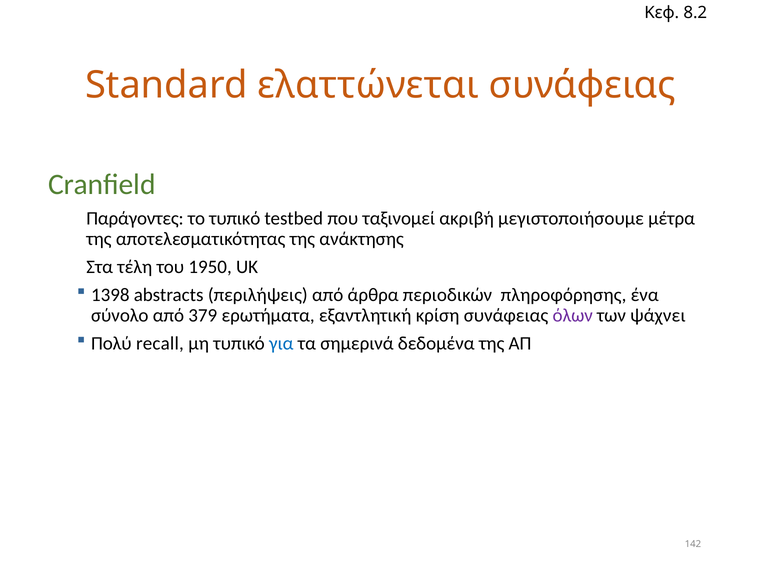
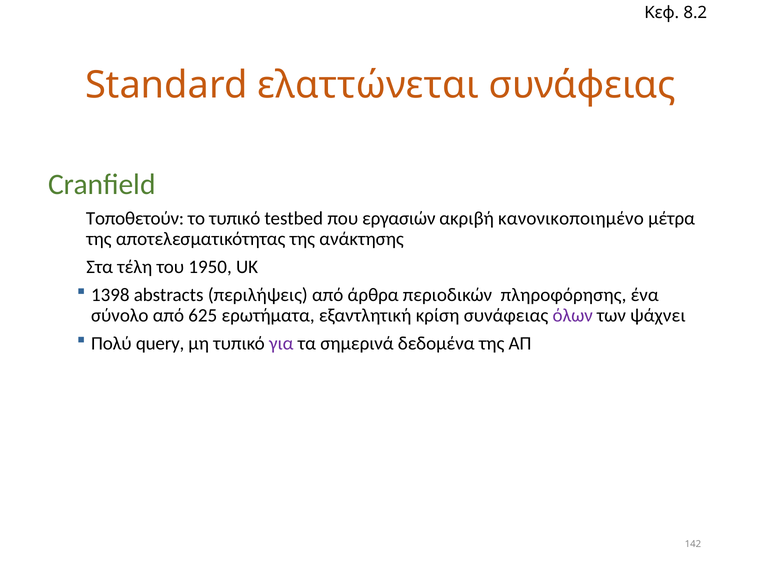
Παράγοντες: Παράγοντες -> Τοποθετούν
ταξινομεί: ταξινομεί -> εργασιών
μεγιστοποιήσουμε: μεγιστοποιήσουμε -> κανονικοποιημένο
379: 379 -> 625
recall: recall -> query
για colour: blue -> purple
